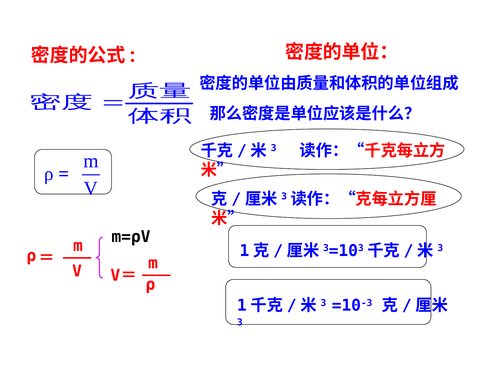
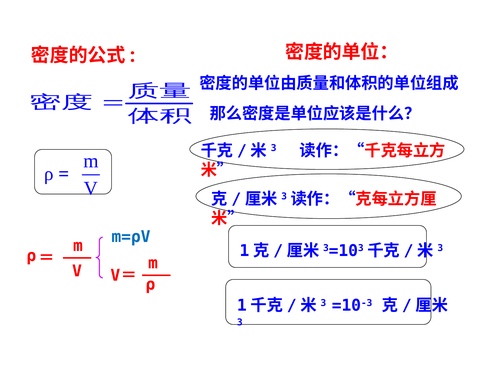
m=ρV colour: black -> blue
